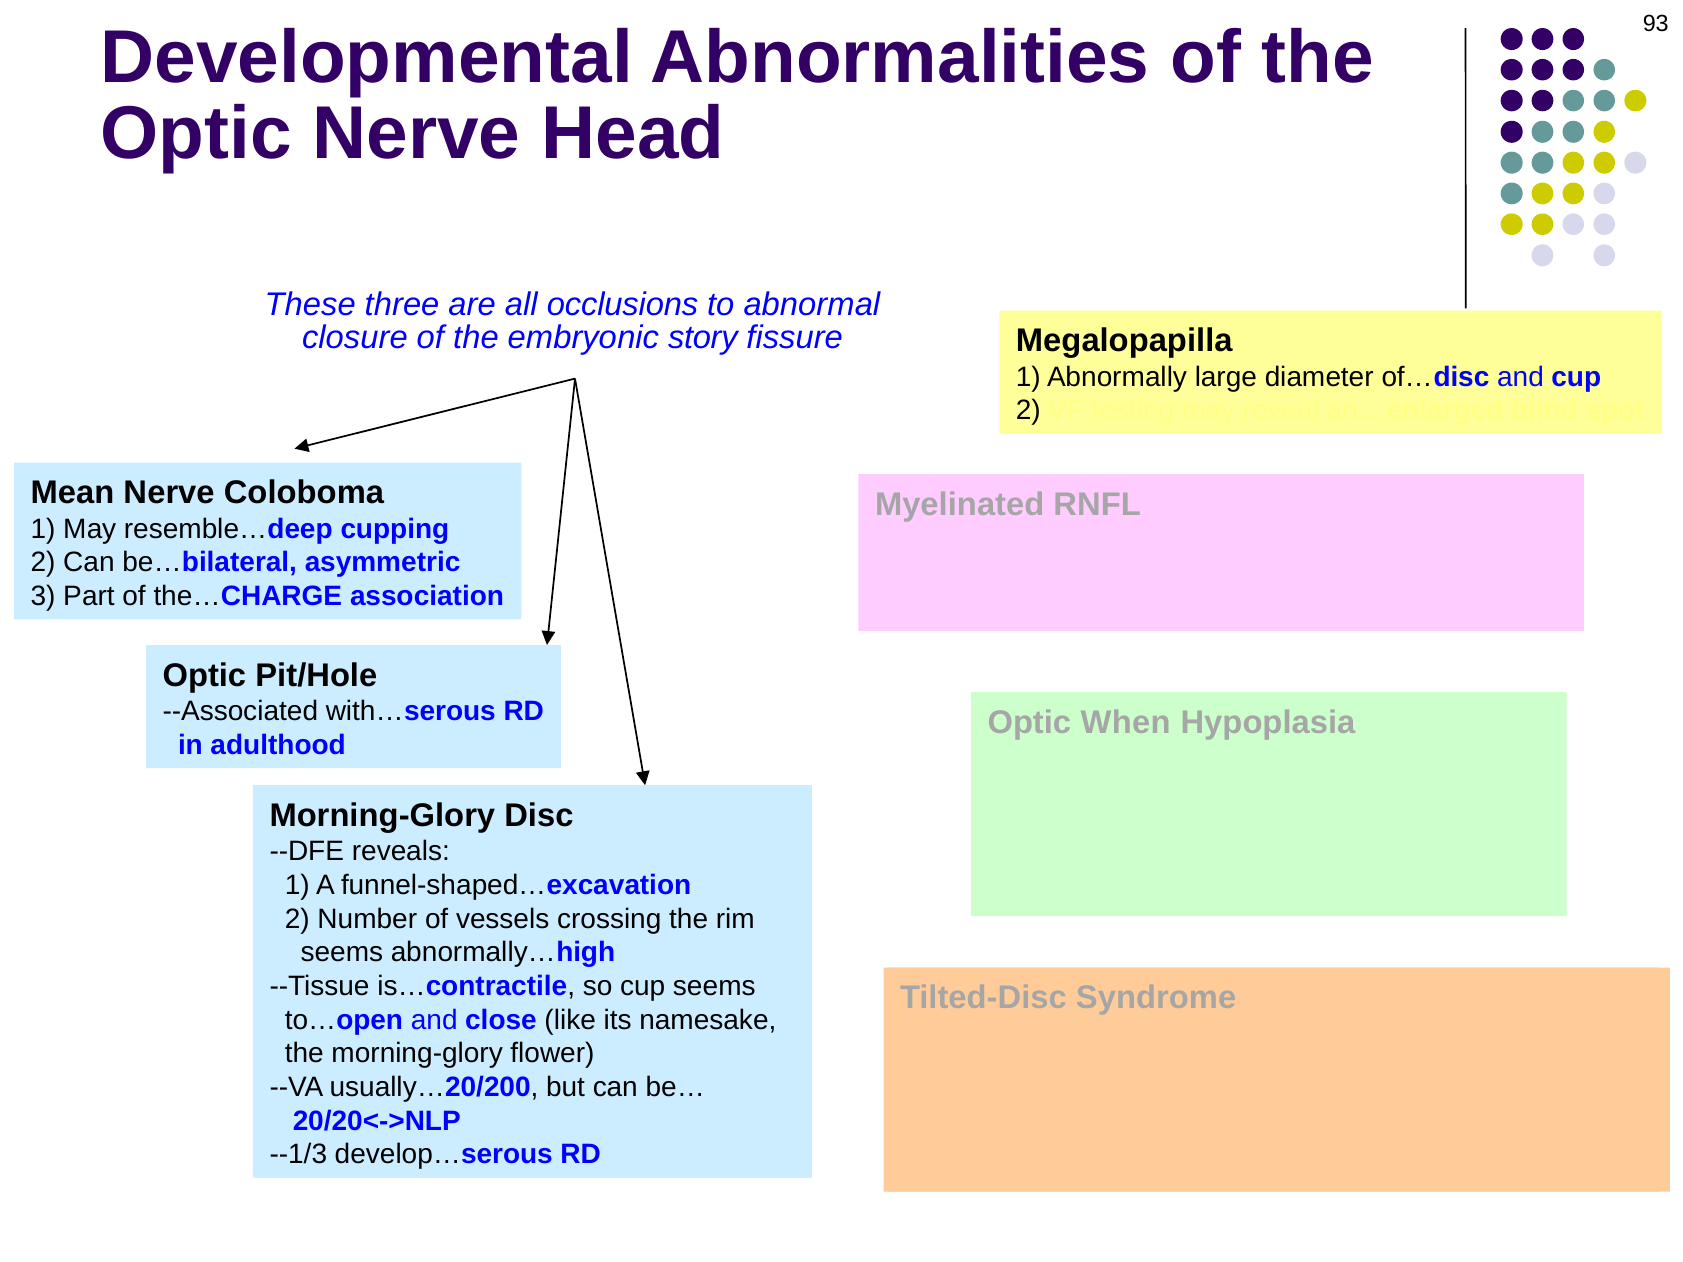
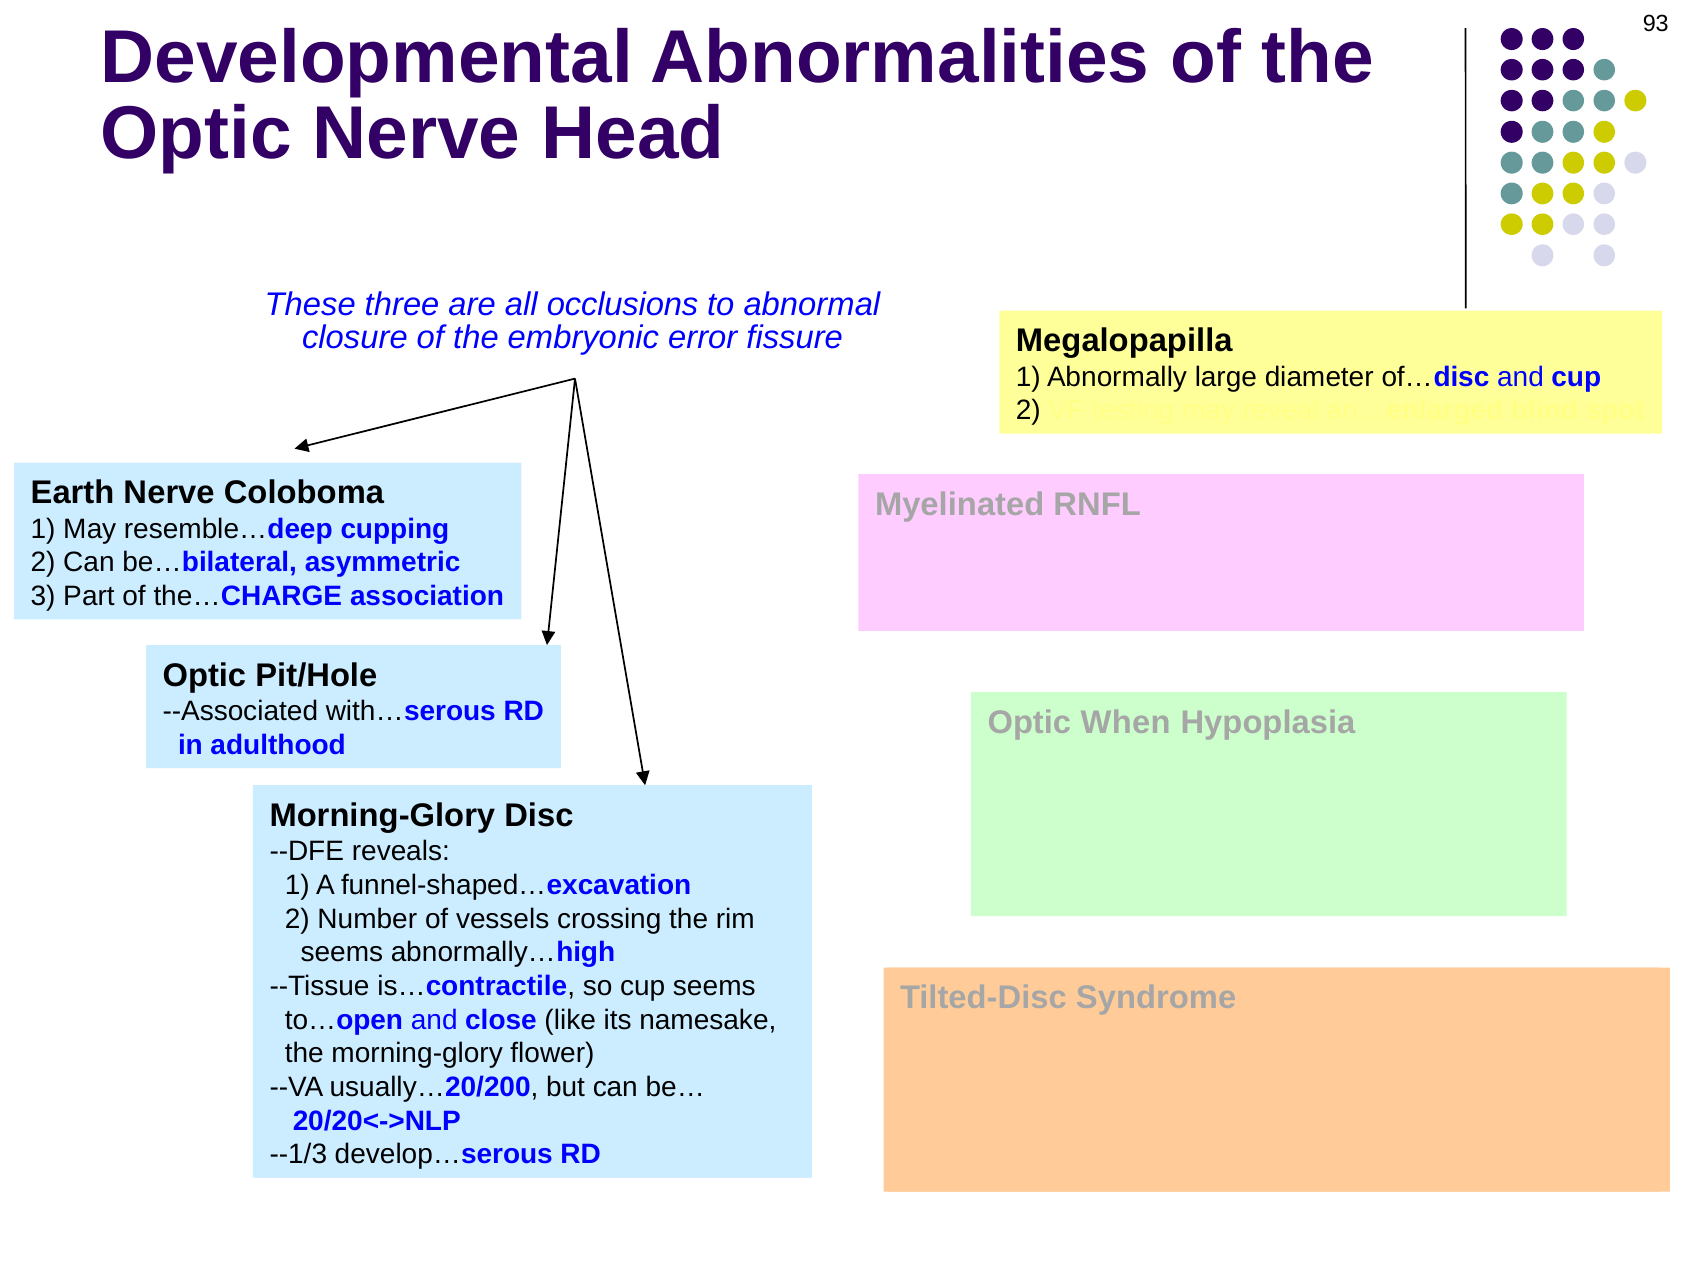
story: story -> error
Mean: Mean -> Earth
